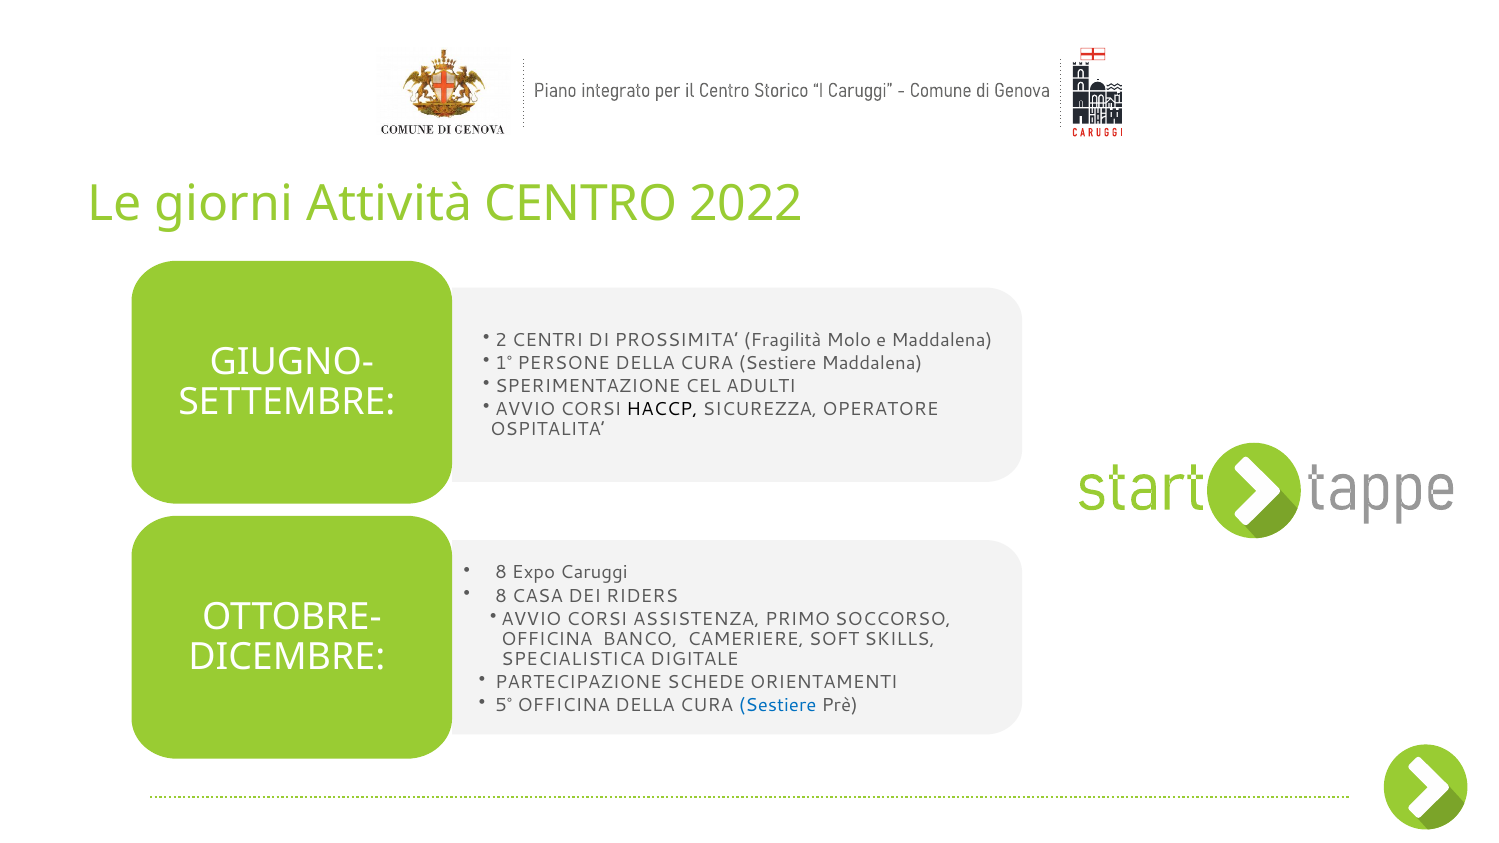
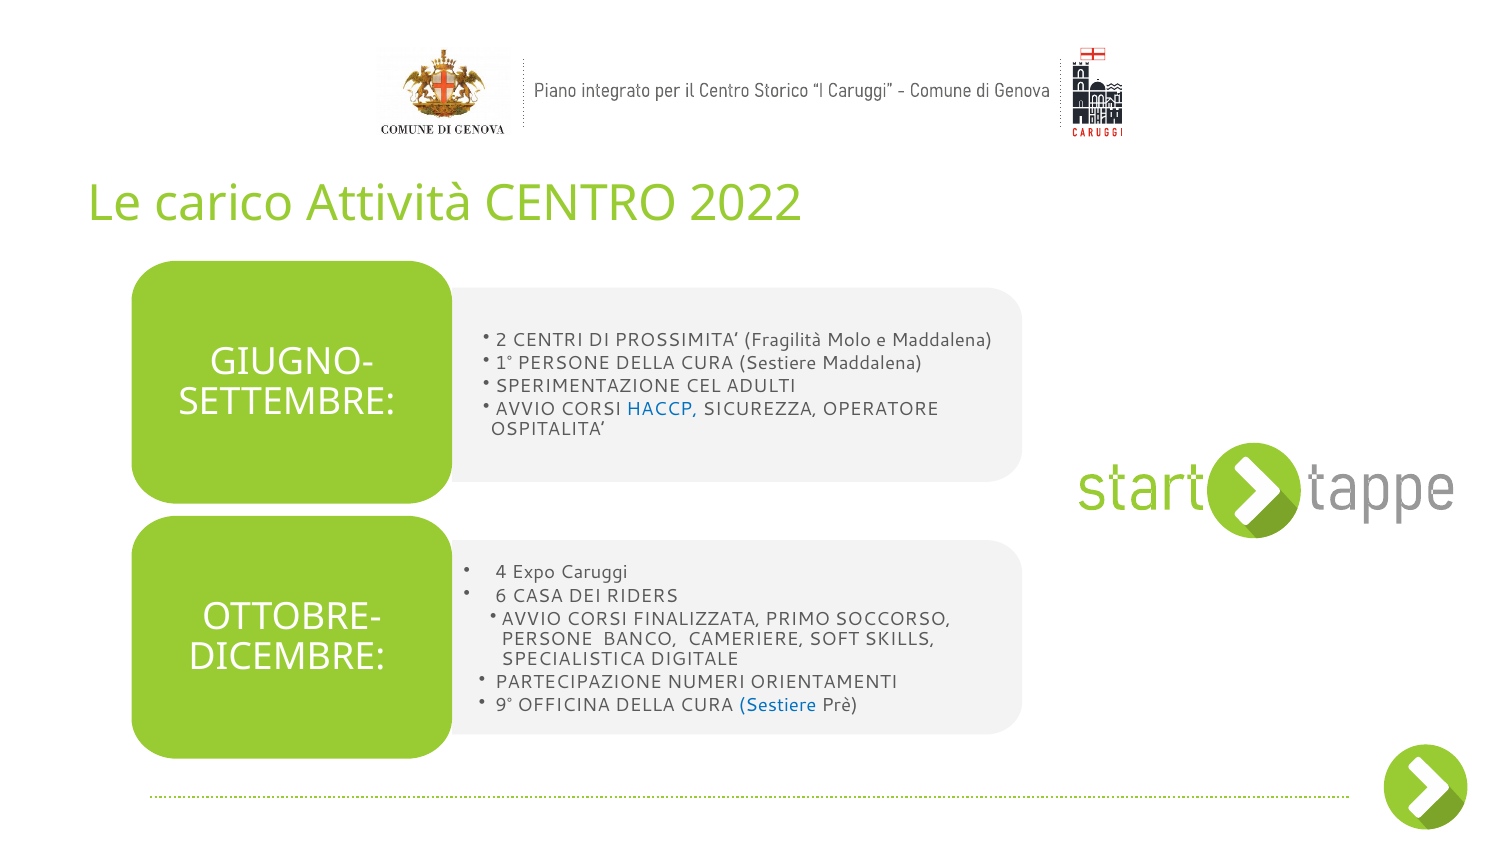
giorni: giorni -> carico
HACCP colour: black -> blue
8 at (501, 573): 8 -> 4
8 at (501, 596): 8 -> 6
ASSISTENZA: ASSISTENZA -> FINALIZZATA
OFFICINA at (547, 639): OFFICINA -> PERSONE
SCHEDE: SCHEDE -> NUMERI
5°: 5° -> 9°
